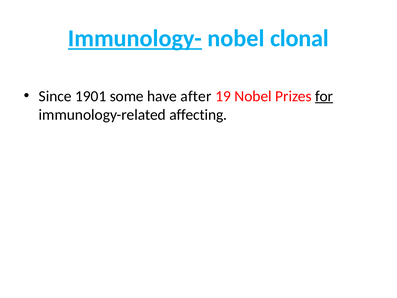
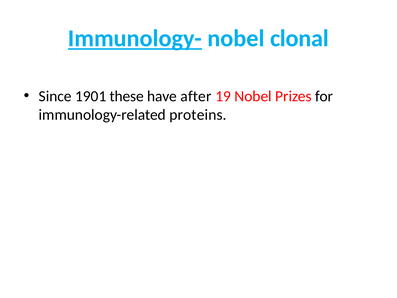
some: some -> these
for underline: present -> none
affecting: affecting -> proteins
